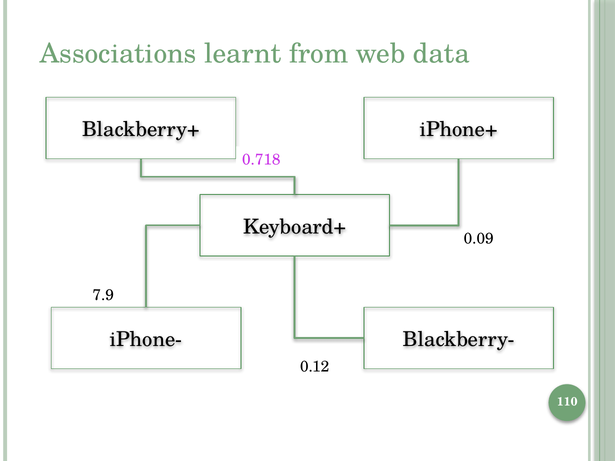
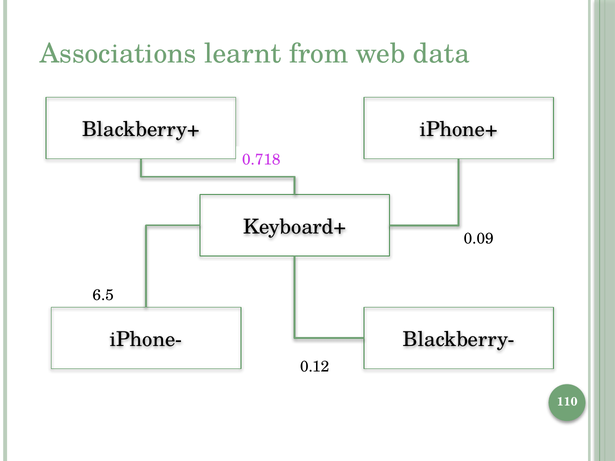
7.9: 7.9 -> 6.5
